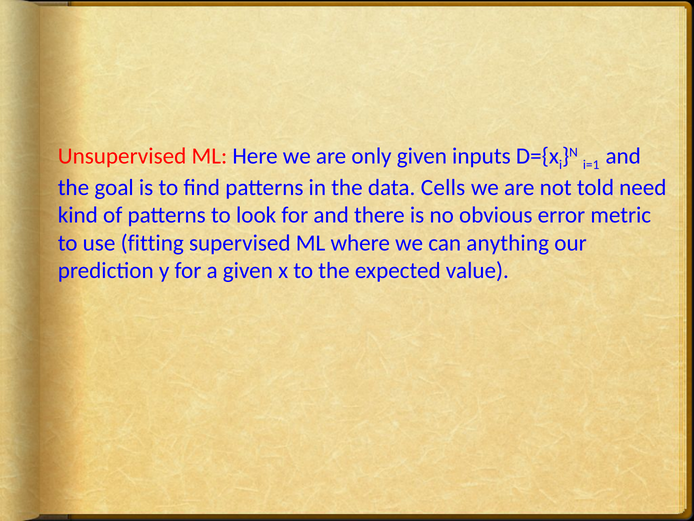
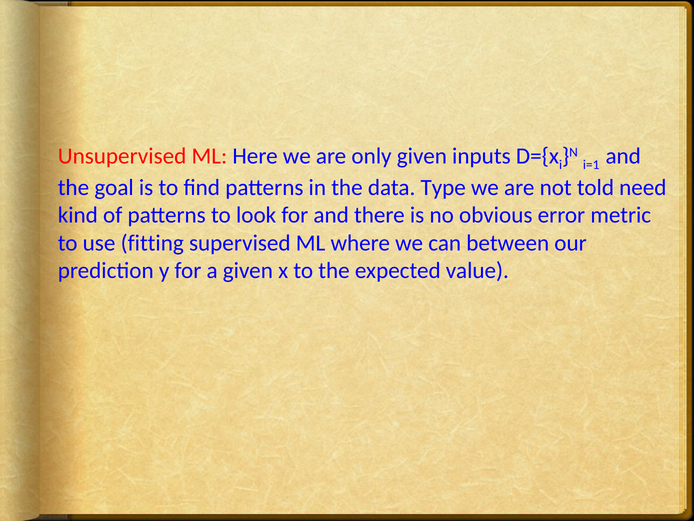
Cells: Cells -> Type
anything: anything -> between
